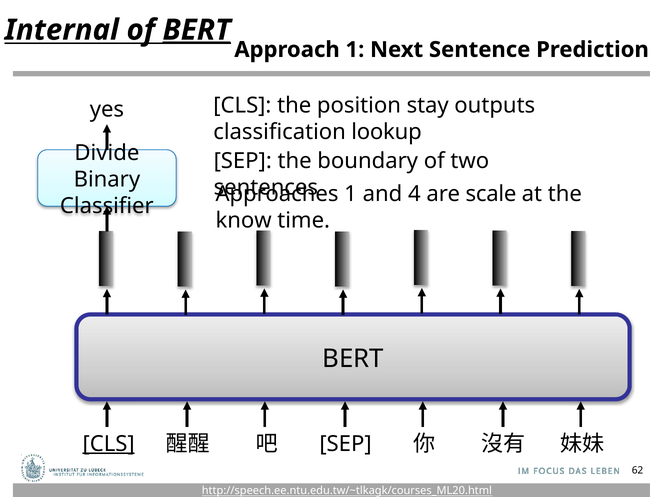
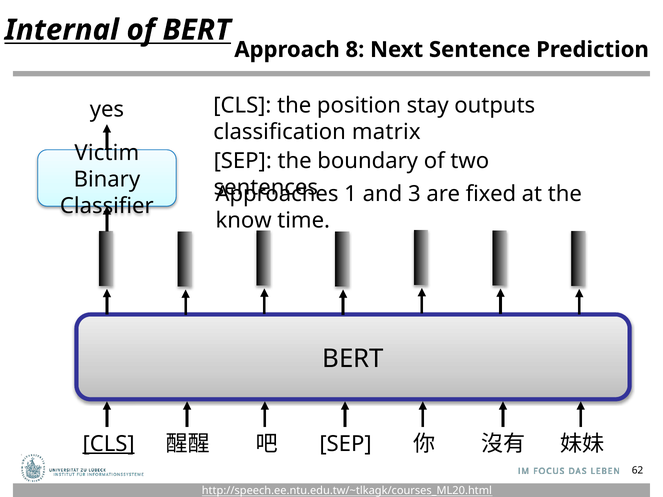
BERT at (197, 30) underline: present -> none
Approach 1: 1 -> 8
lookup: lookup -> matrix
Divide: Divide -> Victim
4: 4 -> 3
scale: scale -> fixed
